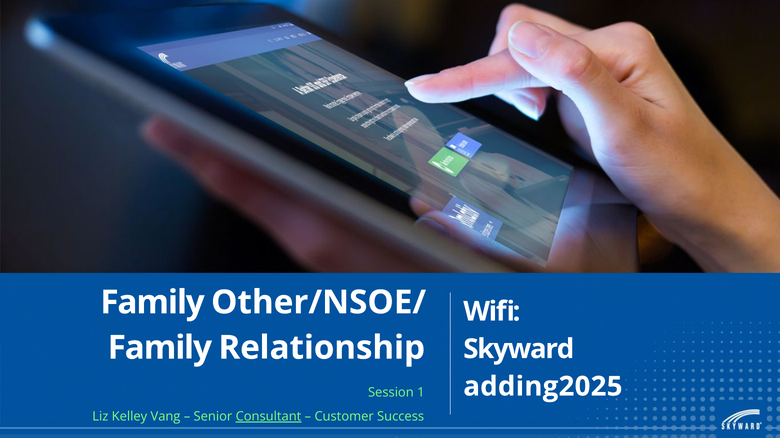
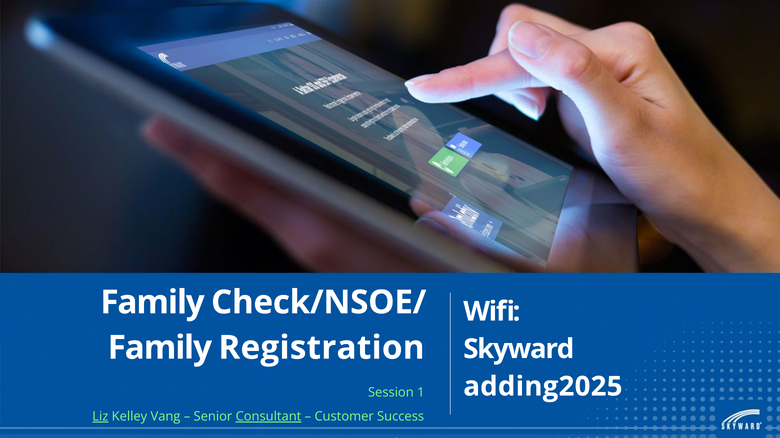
Other/NSOE/: Other/NSOE/ -> Check/NSOE/
Relationship: Relationship -> Registration
Liz underline: none -> present
